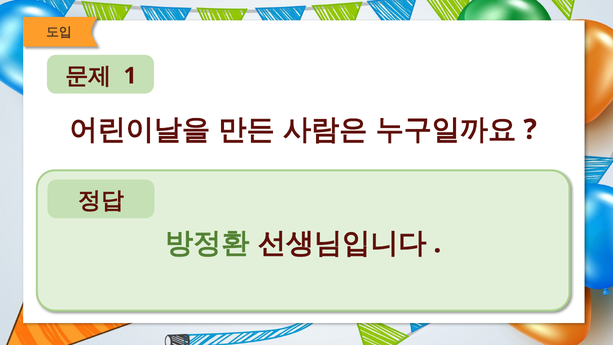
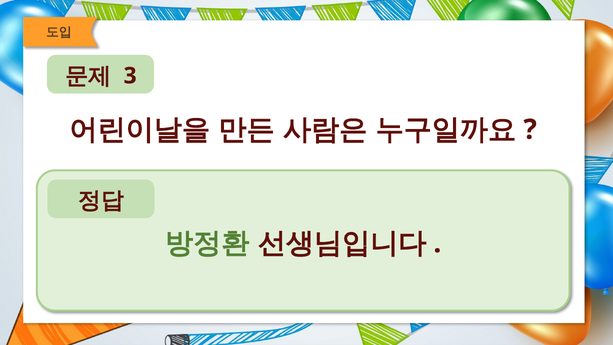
1: 1 -> 3
